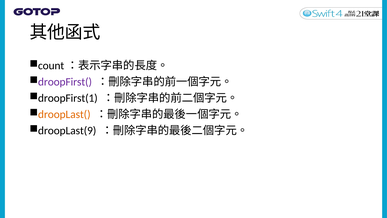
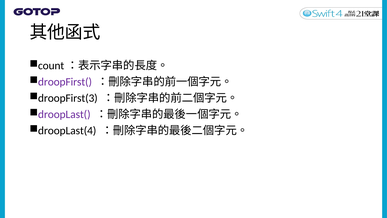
droopFirst(1: droopFirst(1 -> droopFirst(3
droopLast( colour: orange -> purple
droopLast(9: droopLast(9 -> droopLast(4
